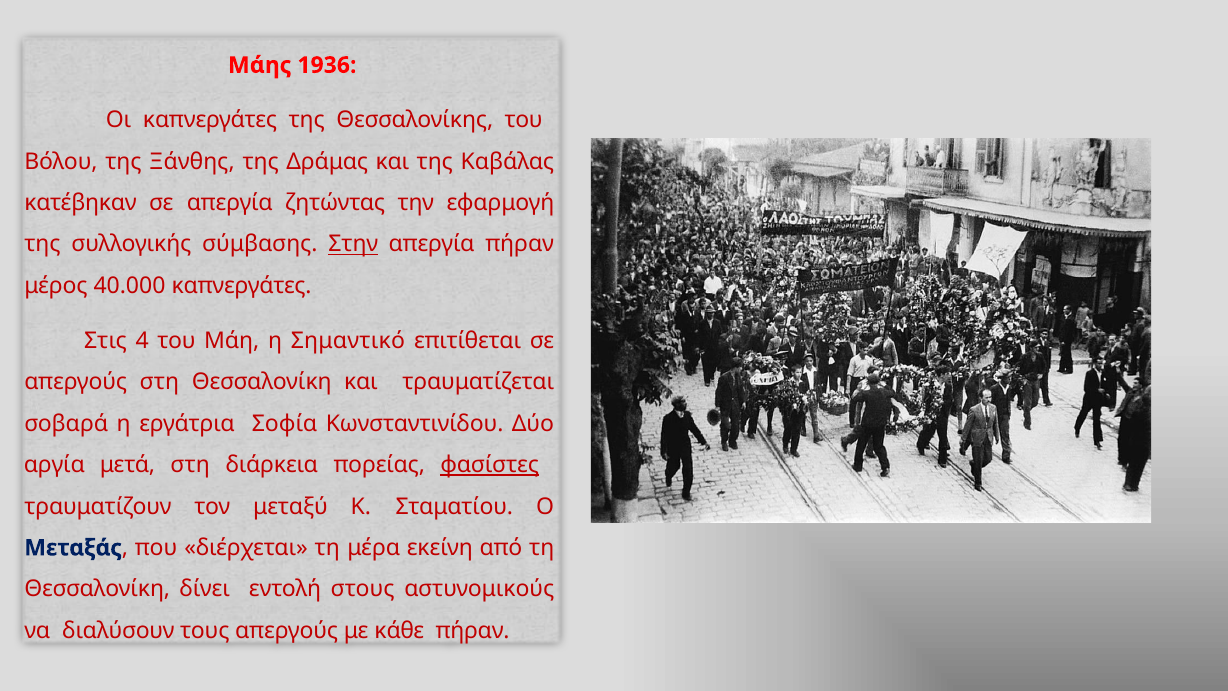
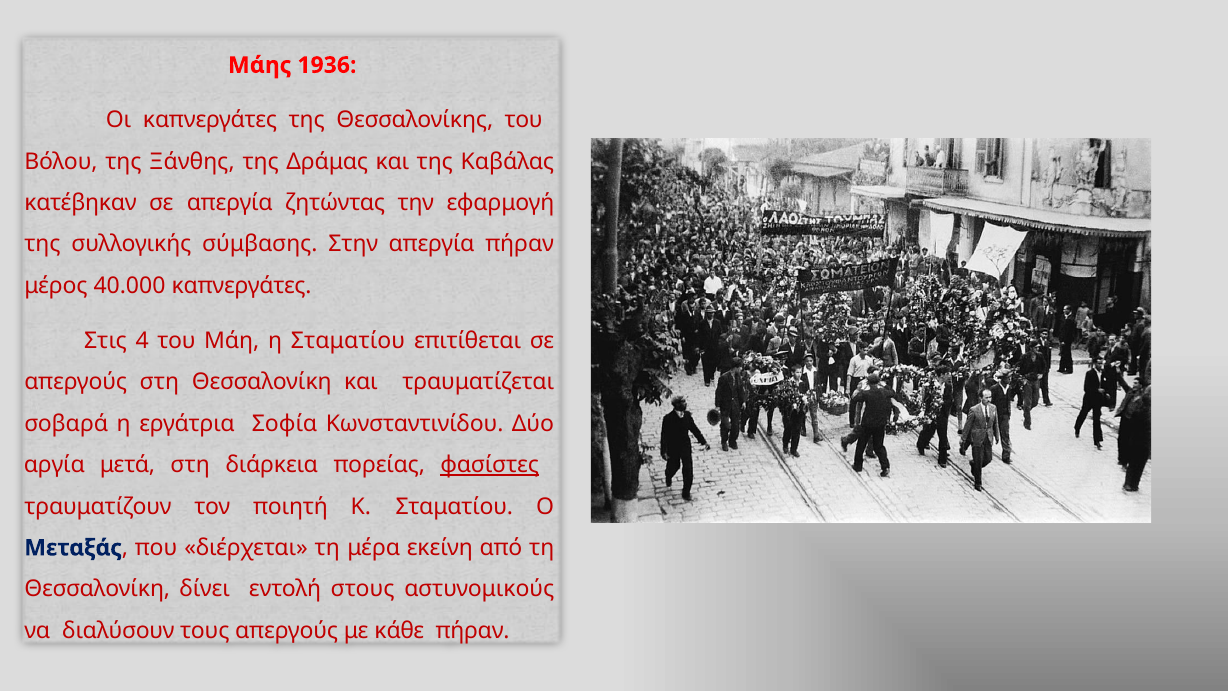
Στην underline: present -> none
η Σημαντικό: Σημαντικό -> Σταματίου
μεταξύ: μεταξύ -> ποιητή
